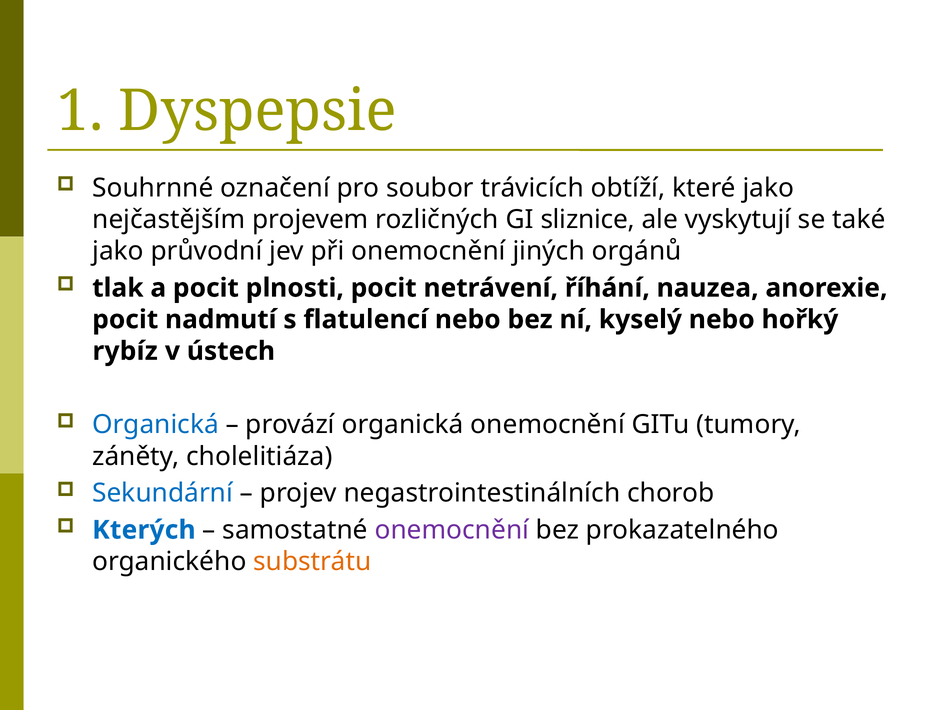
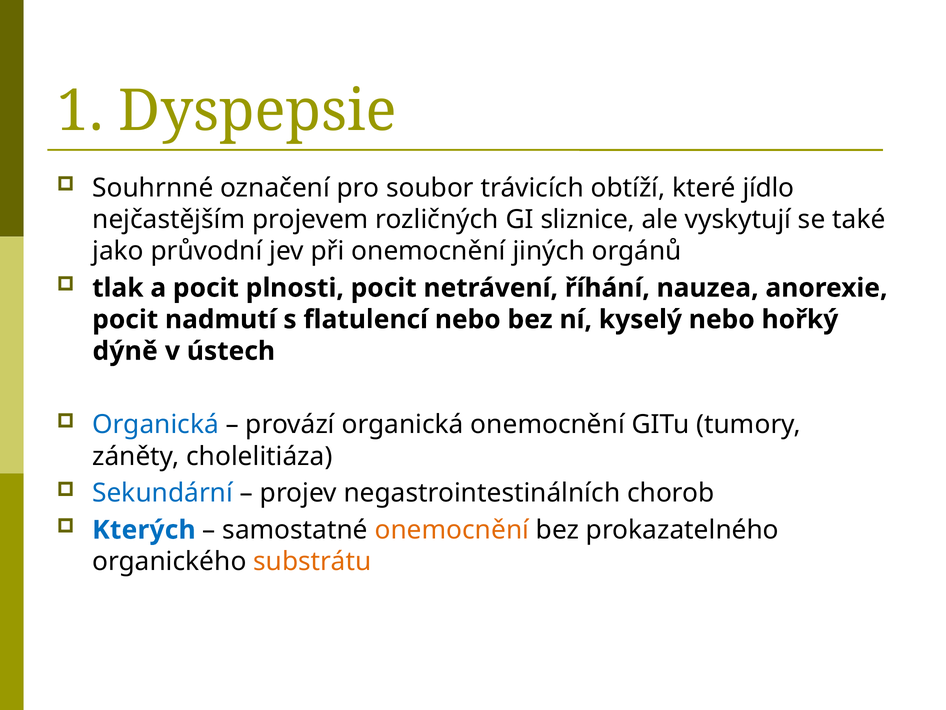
které jako: jako -> jídlo
rybíz: rybíz -> dýně
onemocnění at (452, 530) colour: purple -> orange
